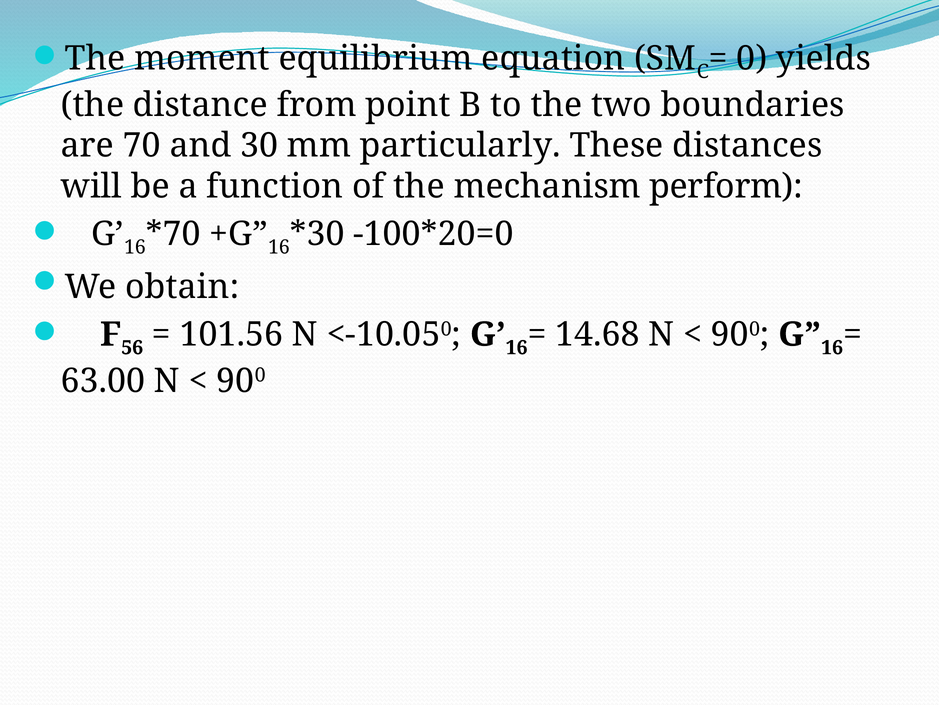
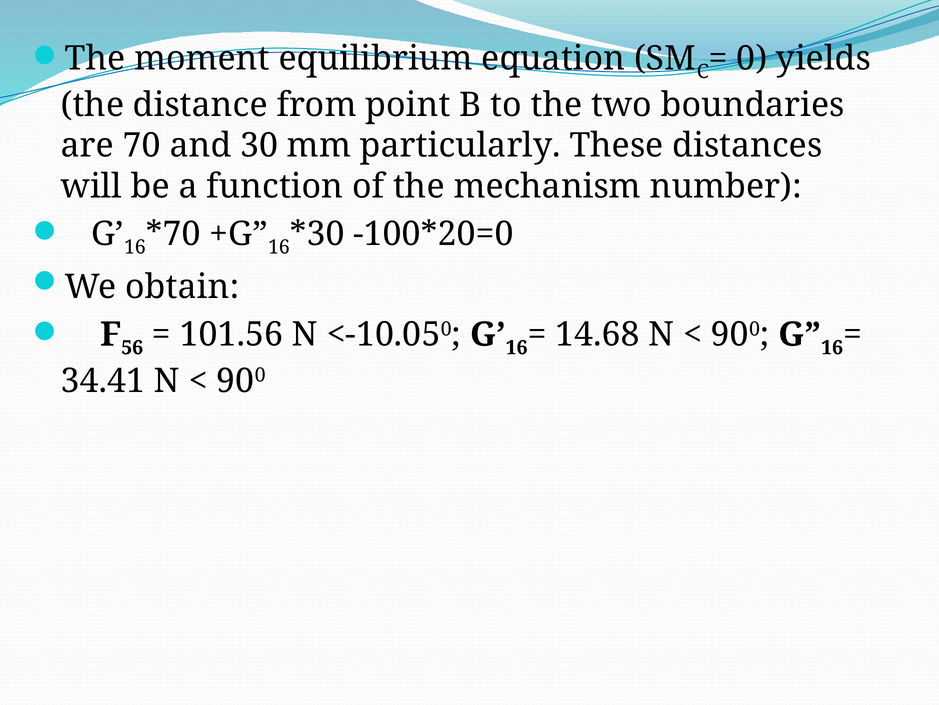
perform: perform -> number
63.00: 63.00 -> 34.41
